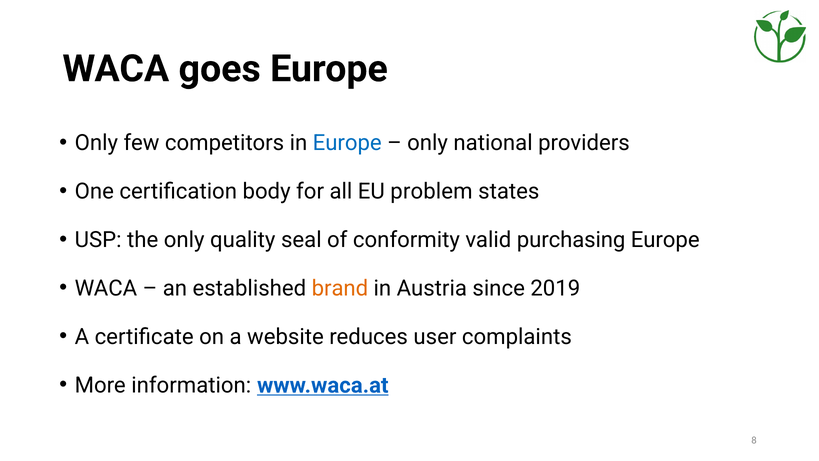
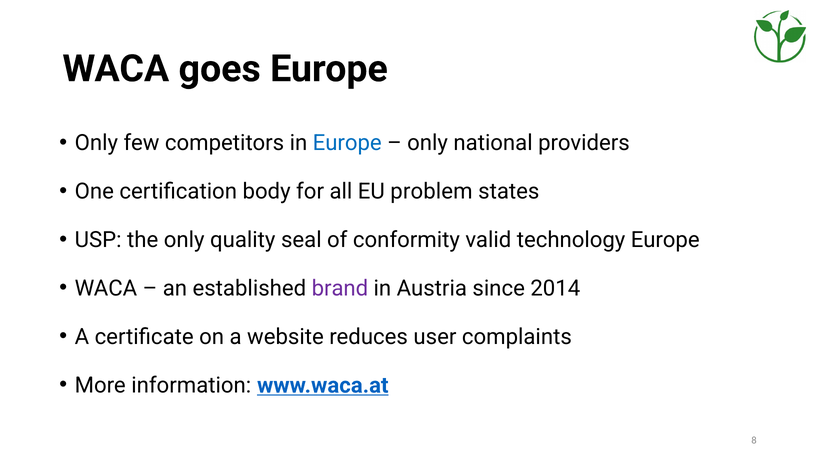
purchasing: purchasing -> technology
brand colour: orange -> purple
2019: 2019 -> 2014
